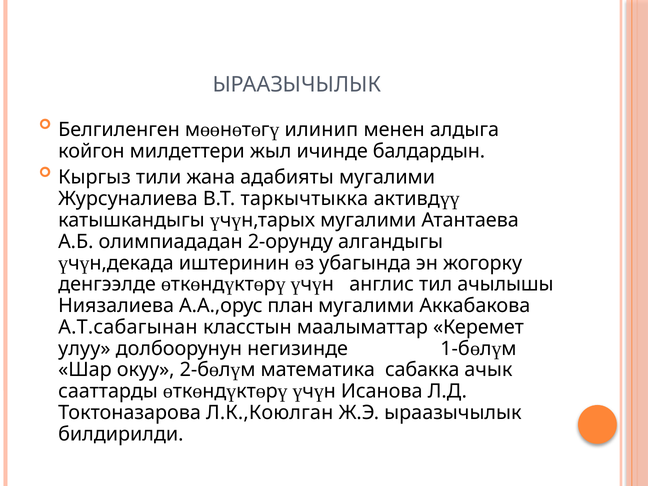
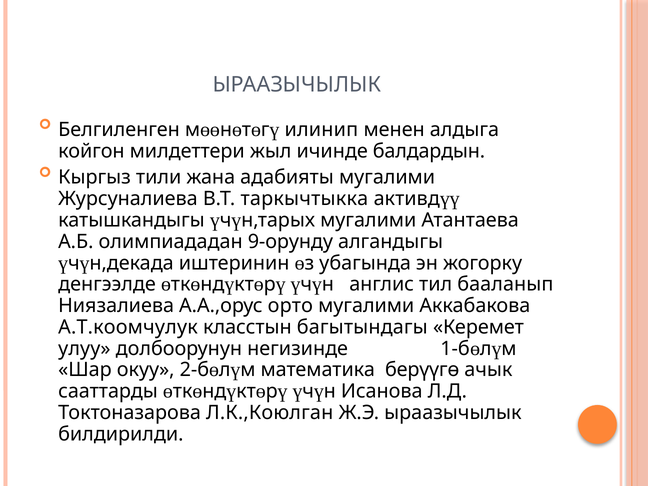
2-орунду: 2-орунду -> 9-орунду
ачылышы: ачылышы -> бааланып
план: план -> орто
А.Т.сабагынан: А.Т.сабагынан -> А.Т.коомчулук
маалыматтар: маалыматтар -> багытындагы
сабакка: сабакка -> берүүгө
